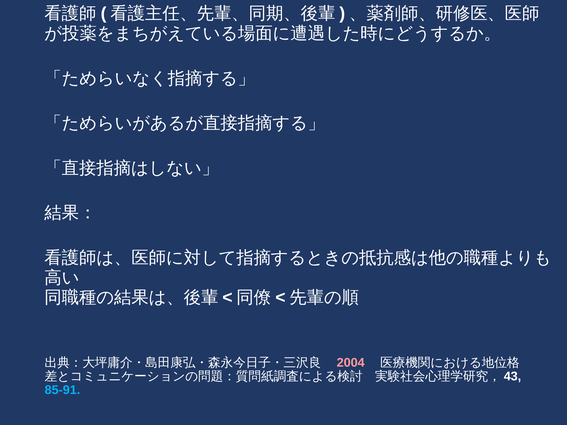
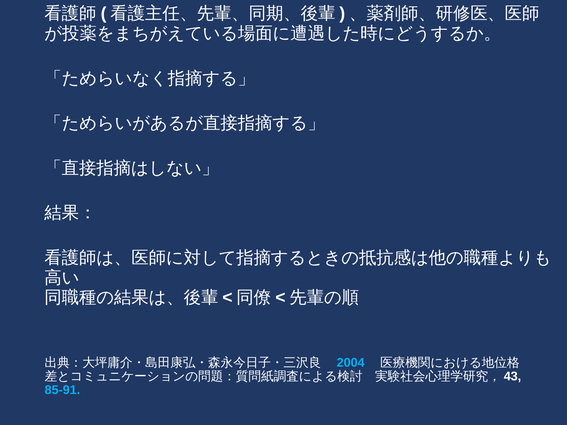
2004 colour: pink -> light blue
